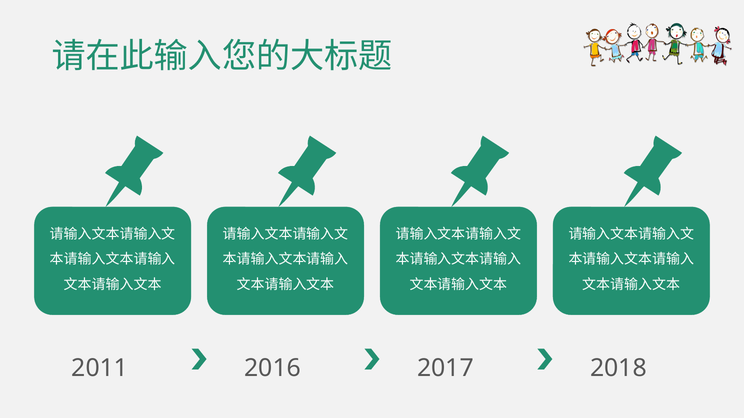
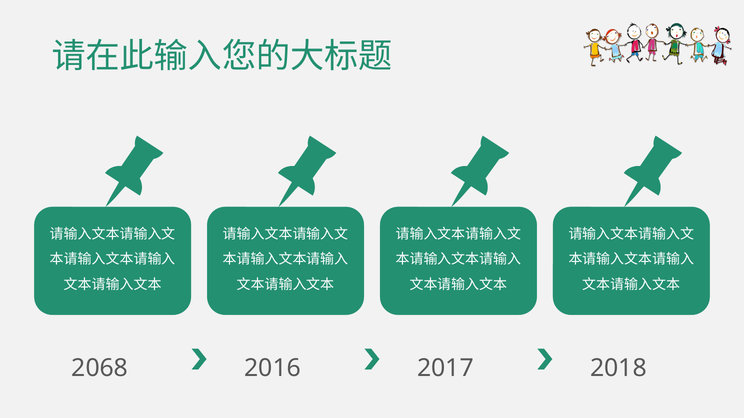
2011: 2011 -> 2068
